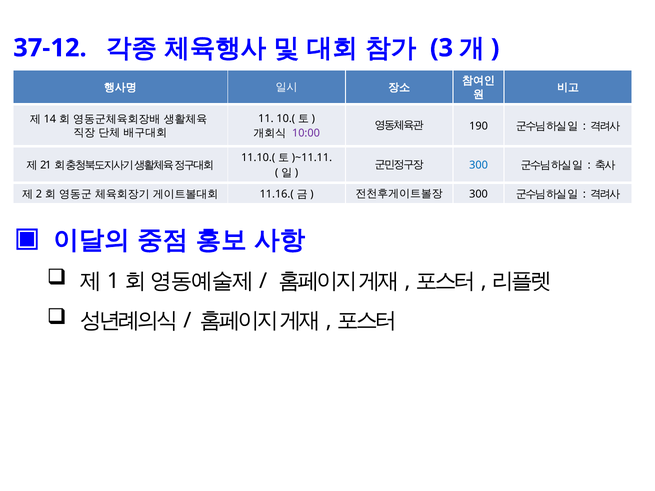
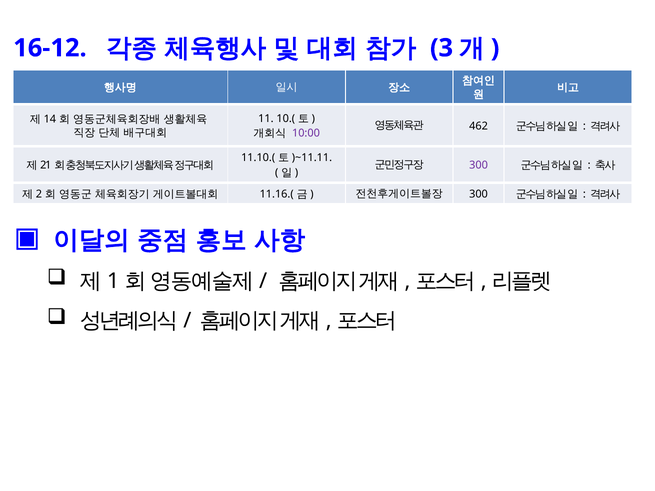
37-12: 37-12 -> 16-12
190: 190 -> 462
300 at (479, 165) colour: blue -> purple
